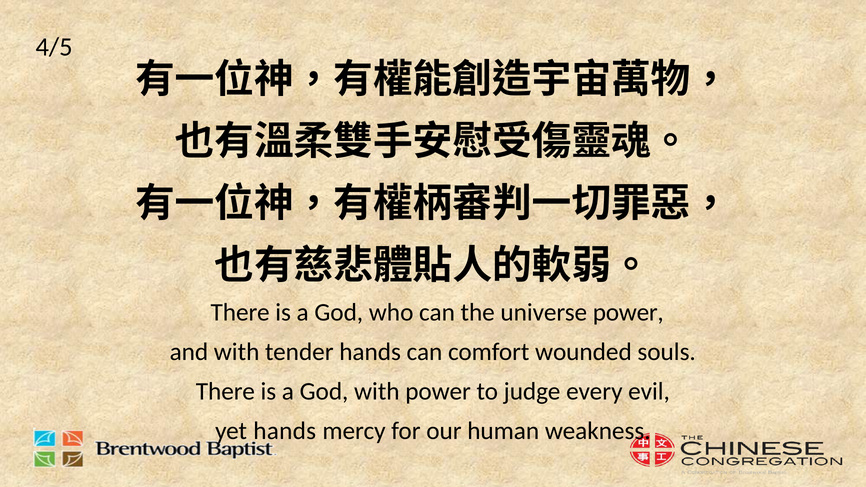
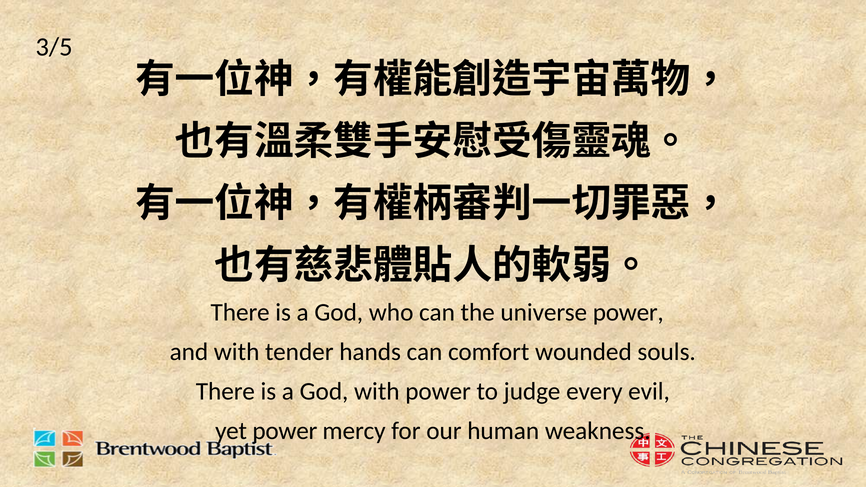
4/5: 4/5 -> 3/5
yet hands: hands -> power
